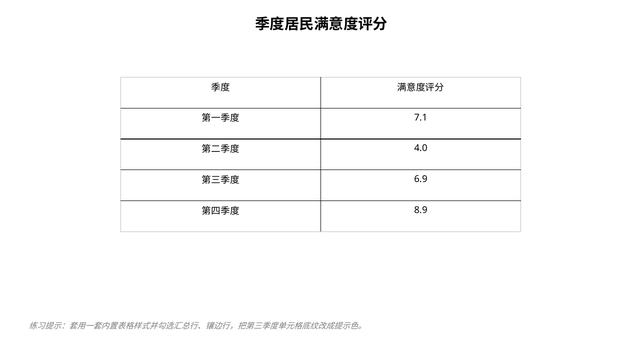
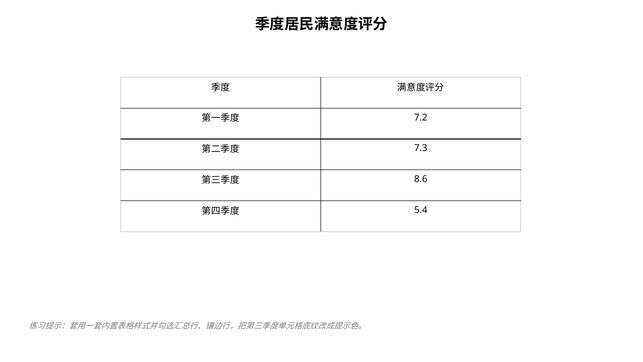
7.1: 7.1 -> 7.2
4.0: 4.0 -> 7.3
6.9: 6.9 -> 8.6
8.9: 8.9 -> 5.4
